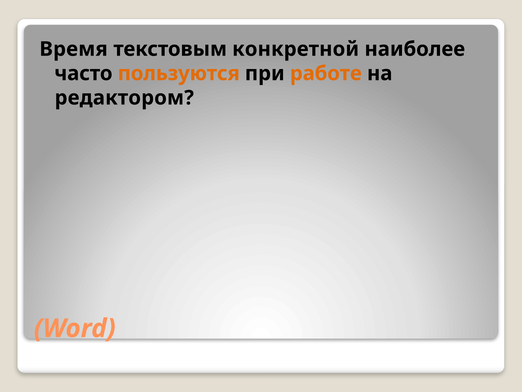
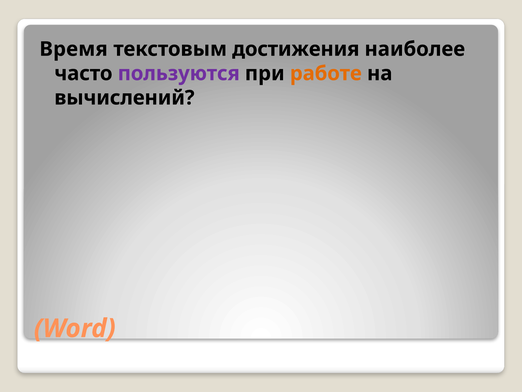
конкретной: конкретной -> достижения
пользуются colour: orange -> purple
редактором: редактором -> вычислений
